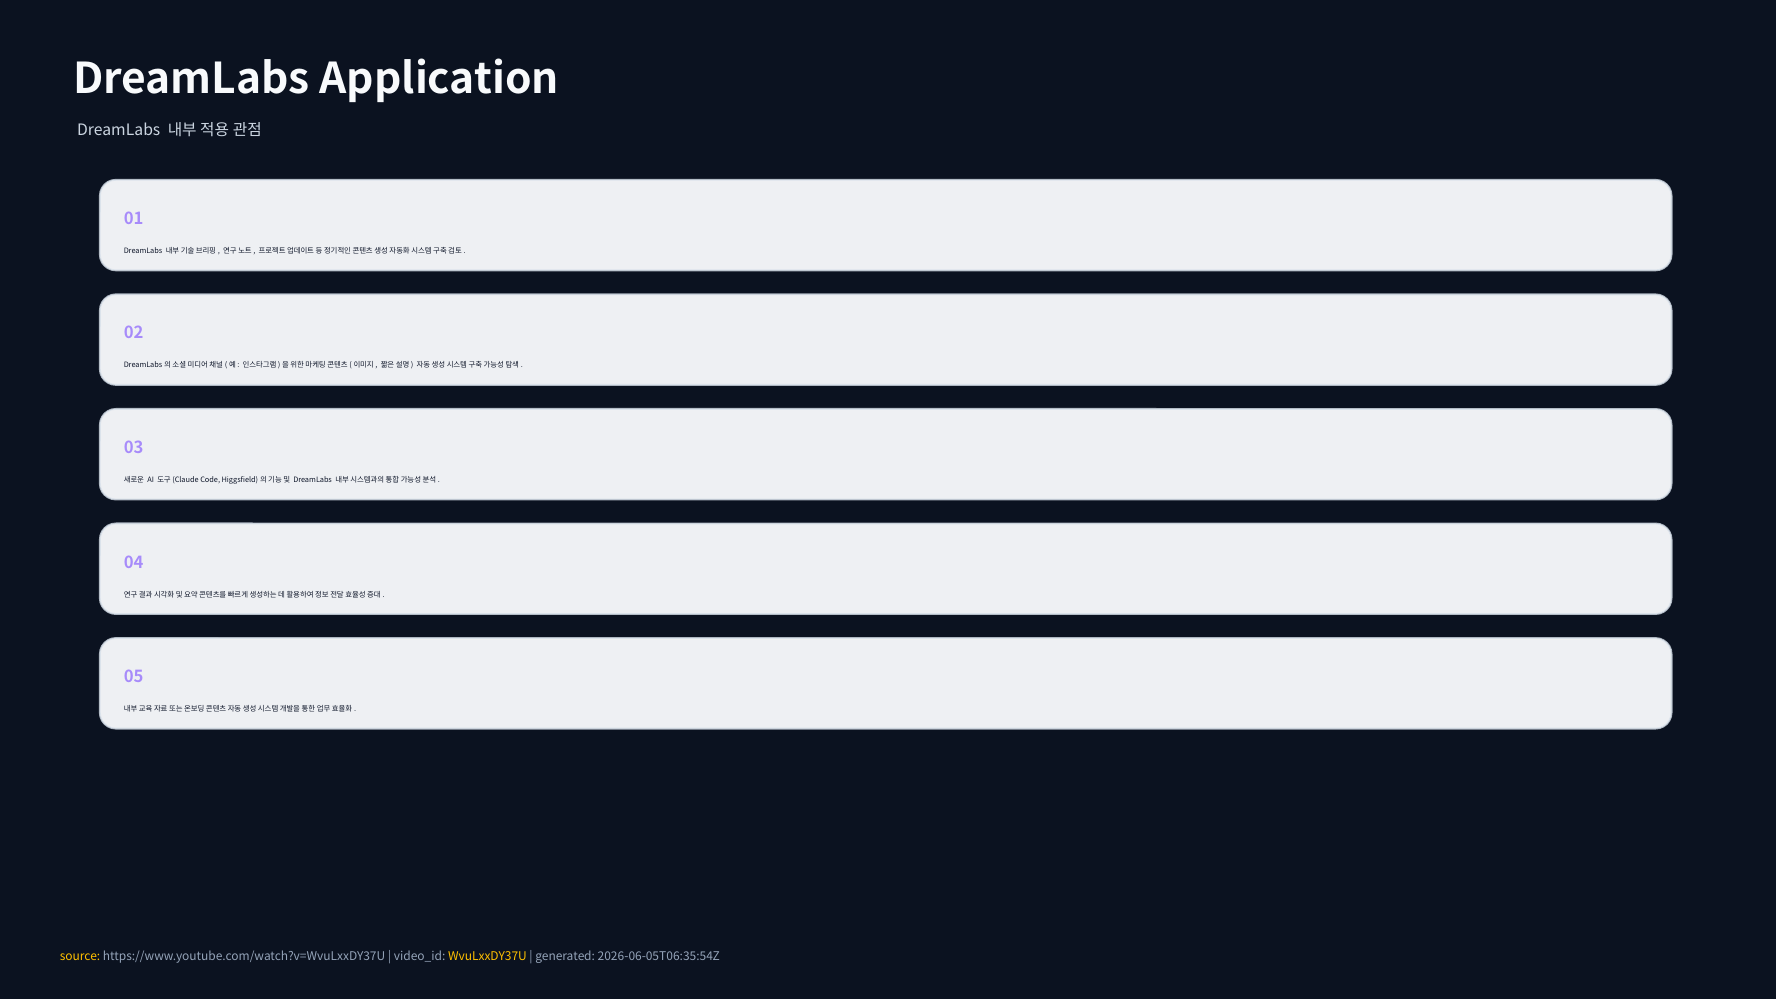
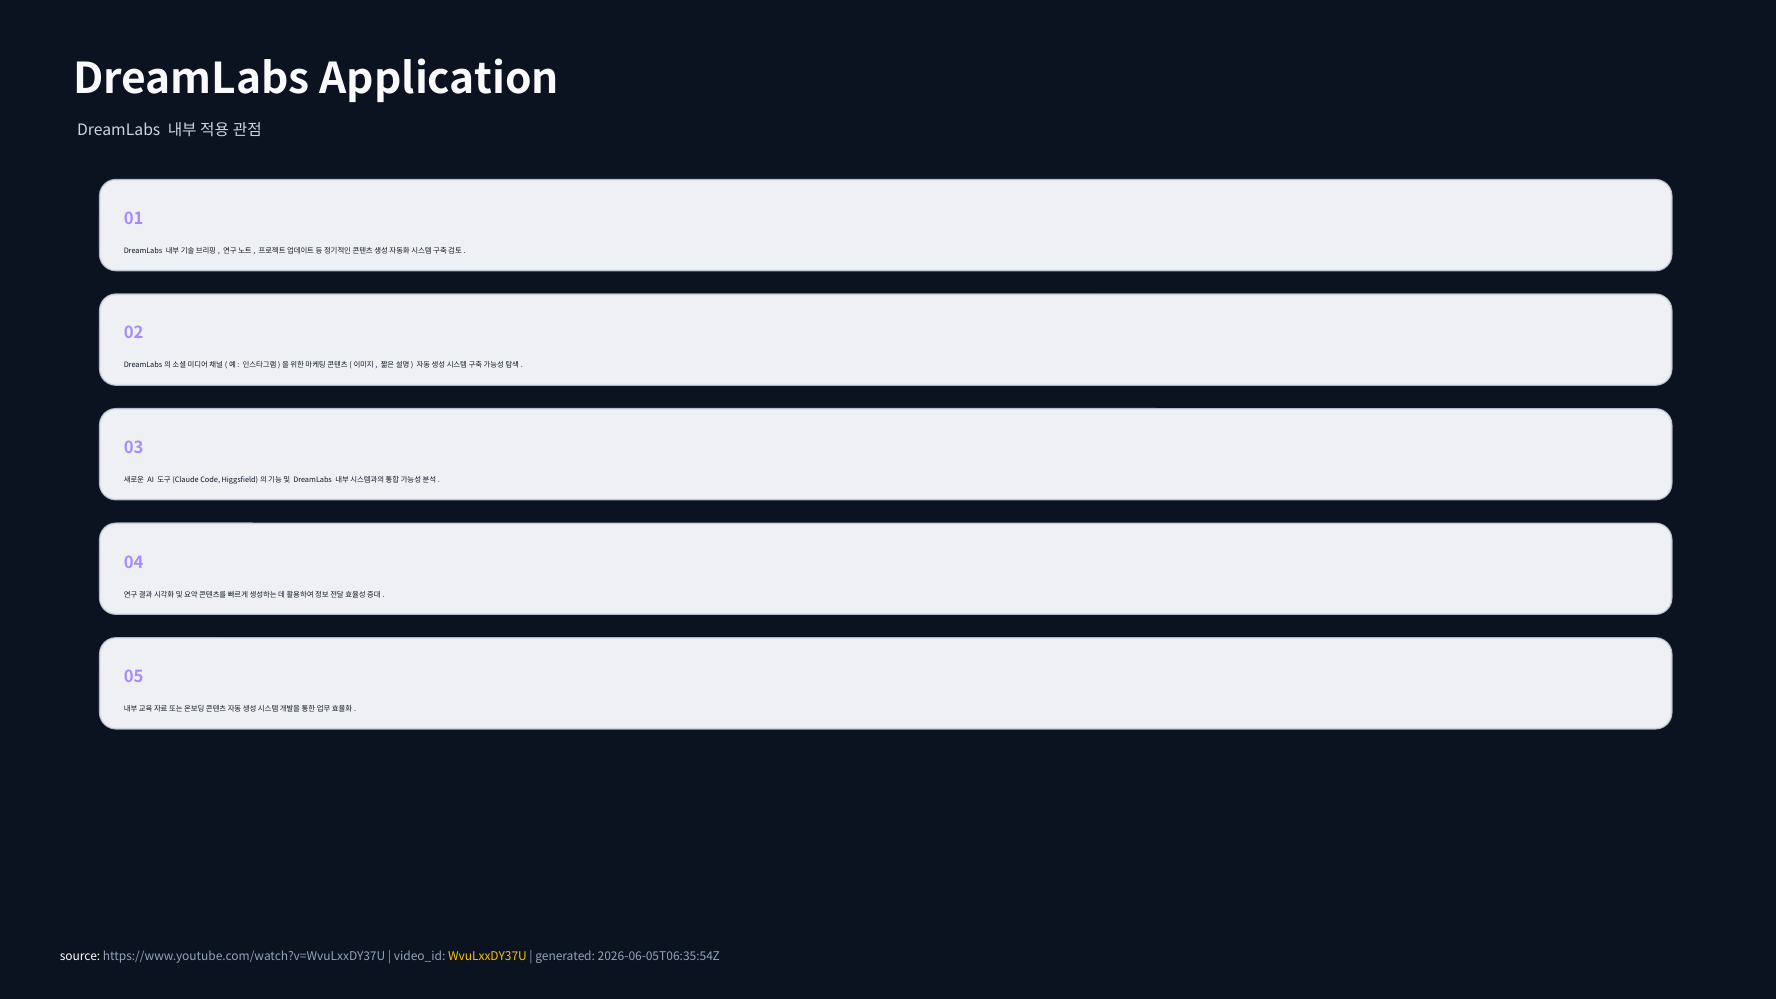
source colour: yellow -> white
